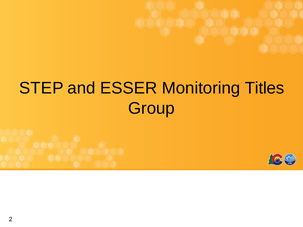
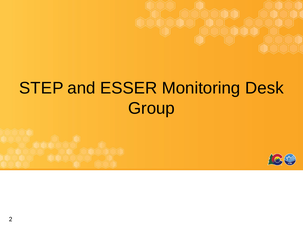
Titles: Titles -> Desk
